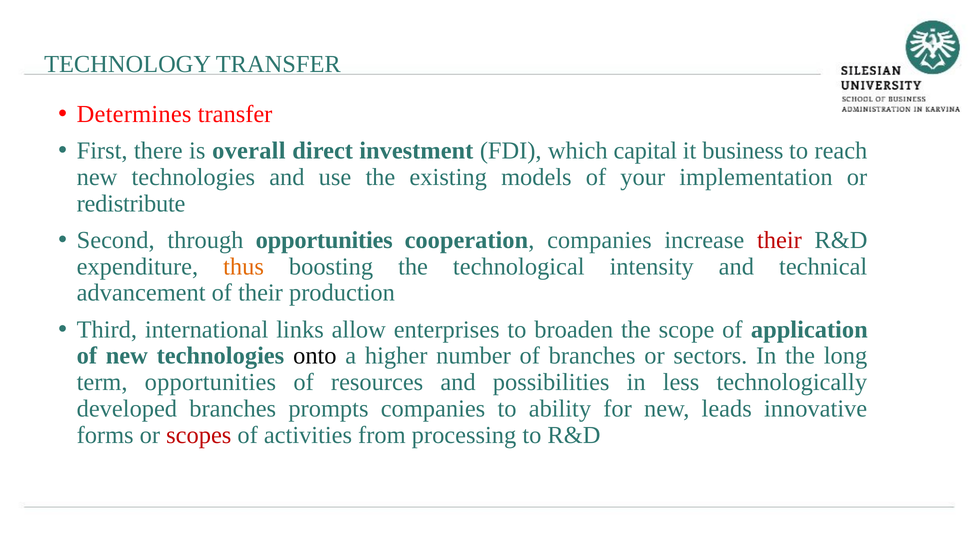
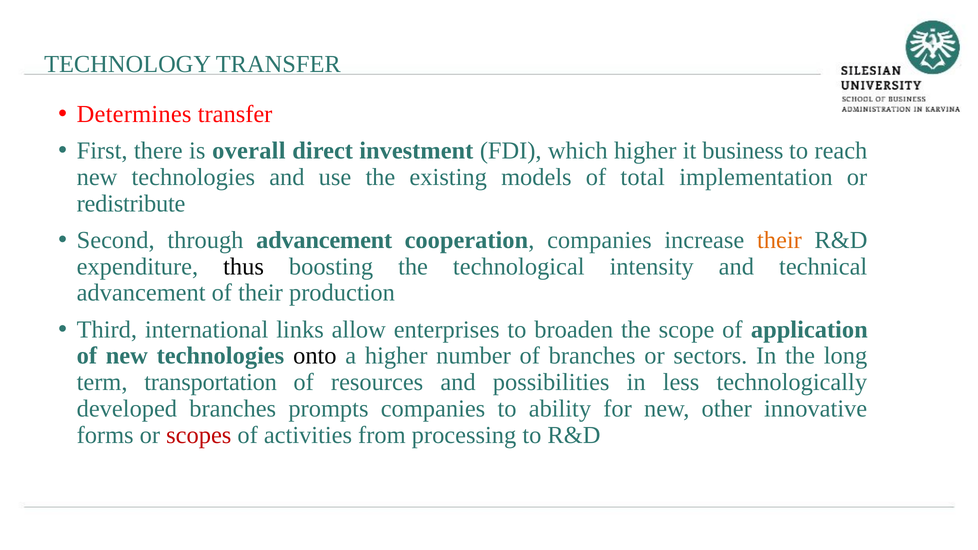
which capital: capital -> higher
your: your -> total
through opportunities: opportunities -> advancement
their at (779, 240) colour: red -> orange
thus colour: orange -> black
term opportunities: opportunities -> transportation
leads: leads -> other
